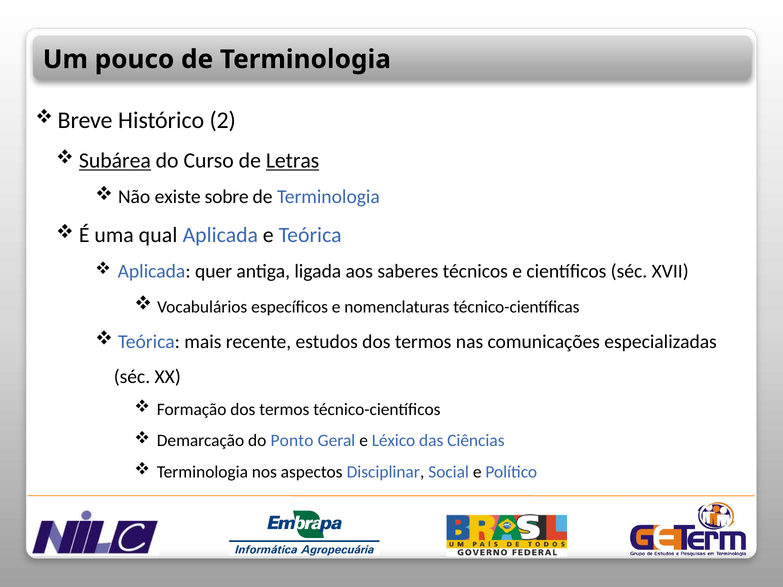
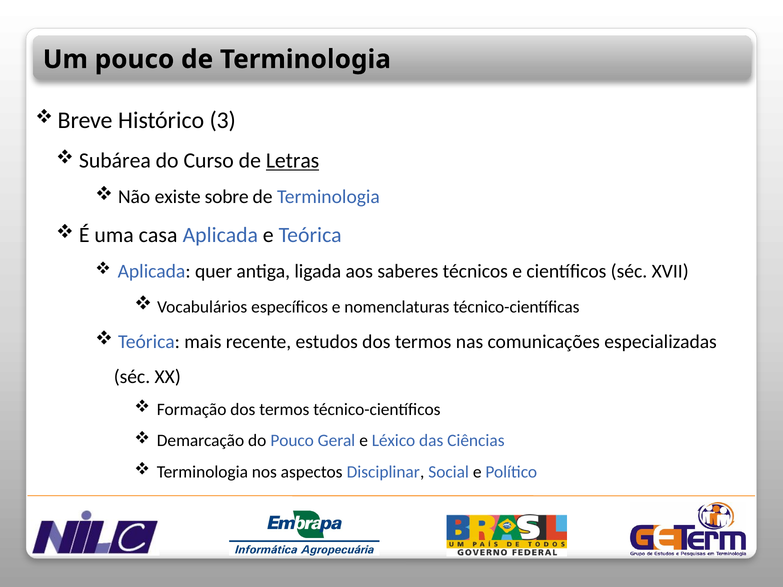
2: 2 -> 3
Subárea underline: present -> none
qual: qual -> casa
do Ponto: Ponto -> Pouco
